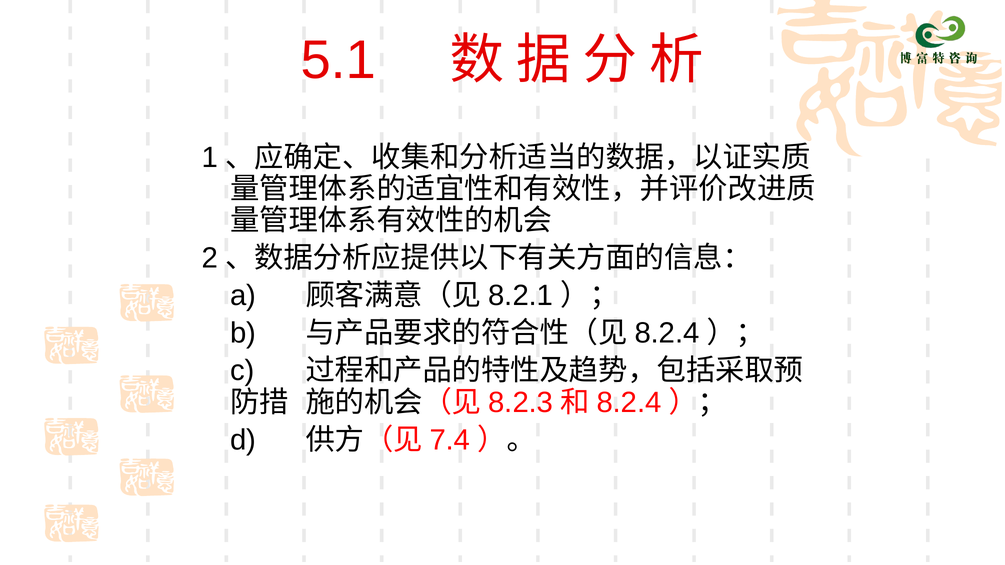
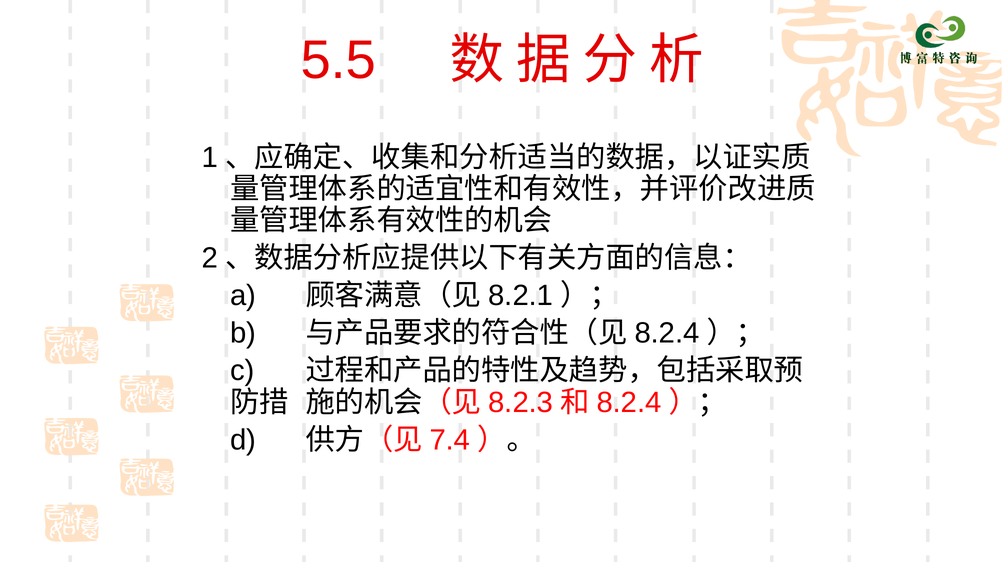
5.1: 5.1 -> 5.5
